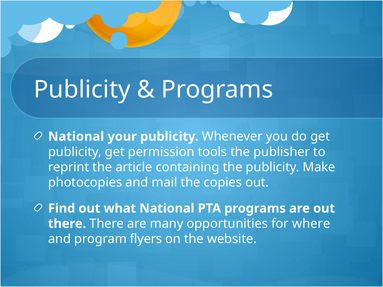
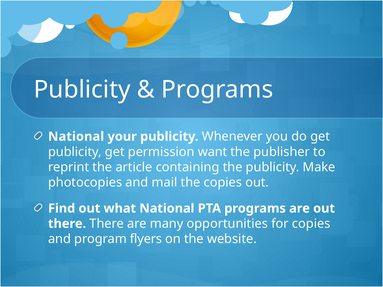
tools: tools -> want
for where: where -> copies
